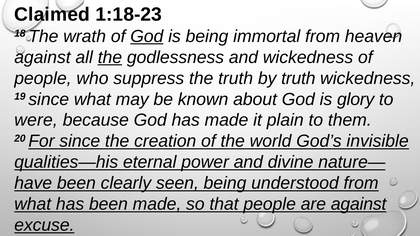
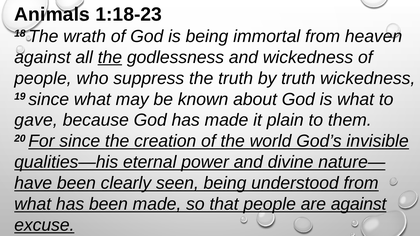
Claimed: Claimed -> Animals
God at (147, 36) underline: present -> none
is glory: glory -> what
were: were -> gave
